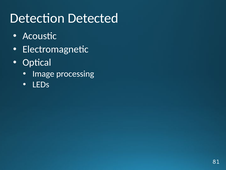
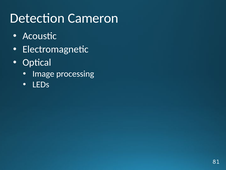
Detected: Detected -> Cameron
